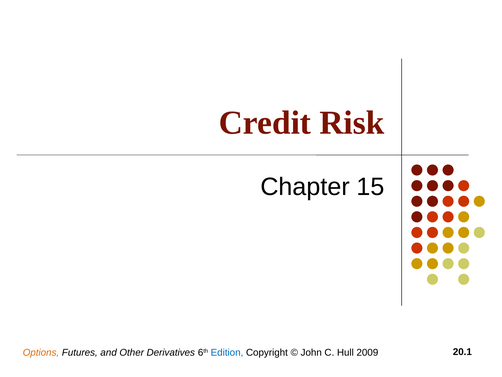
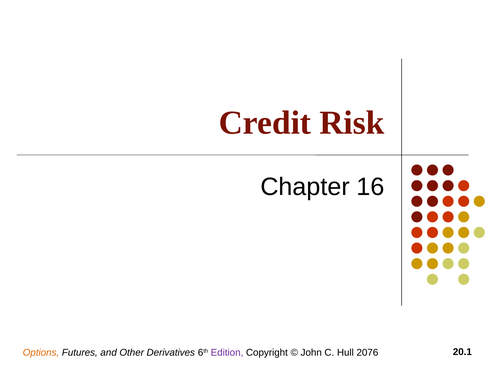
15: 15 -> 16
Edition colour: blue -> purple
2009: 2009 -> 2076
